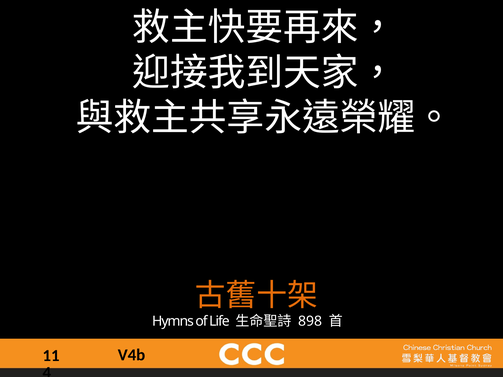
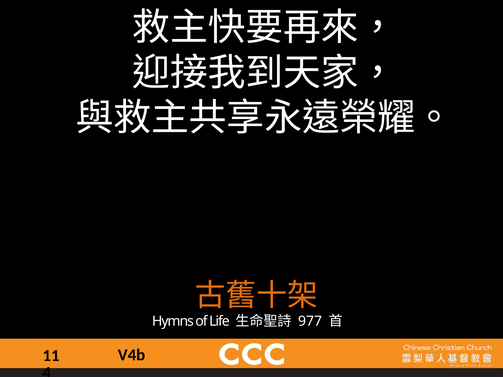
898: 898 -> 977
